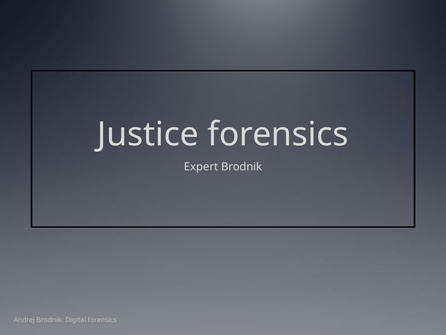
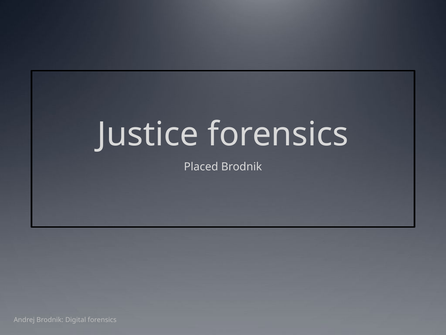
Expert: Expert -> Placed
